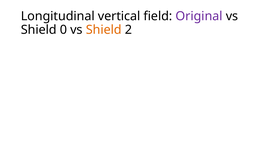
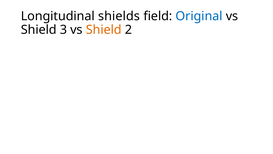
vertical: vertical -> shields
Original colour: purple -> blue
0: 0 -> 3
